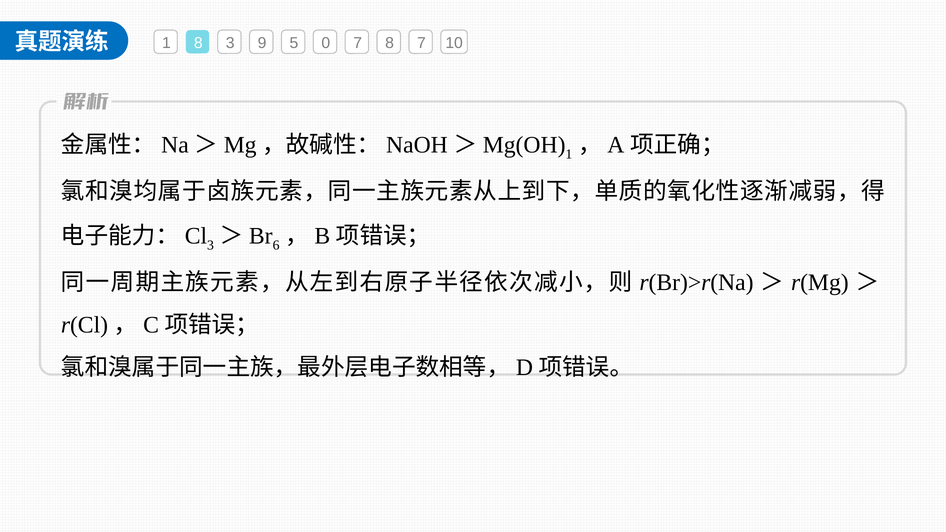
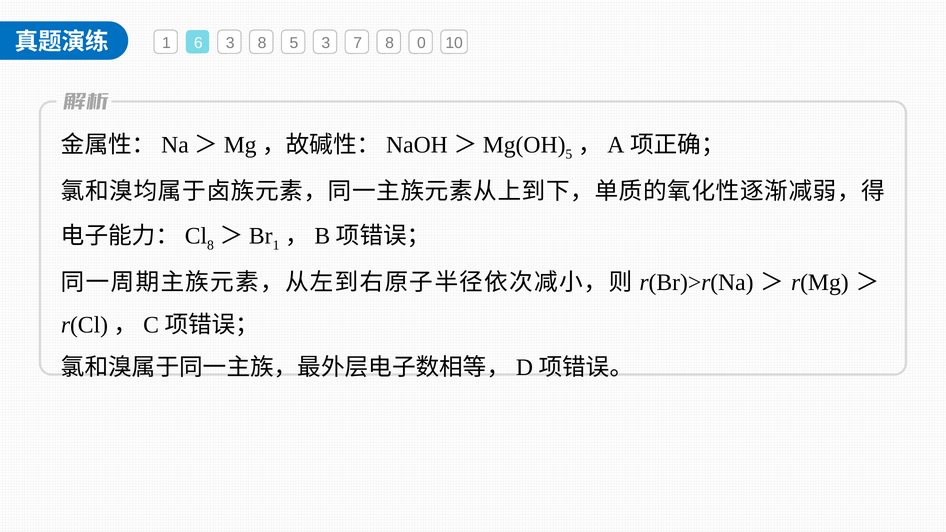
1 8: 8 -> 6
3 9: 9 -> 8
5 0: 0 -> 3
8 7: 7 -> 0
1 at (569, 154): 1 -> 5
3 at (211, 245): 3 -> 8
6 at (276, 245): 6 -> 1
